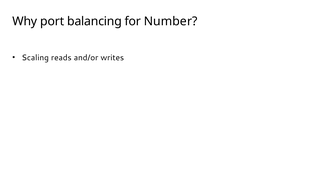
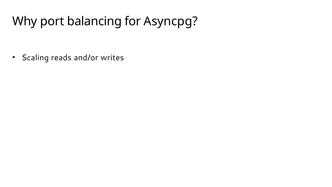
Number: Number -> Asyncpg
